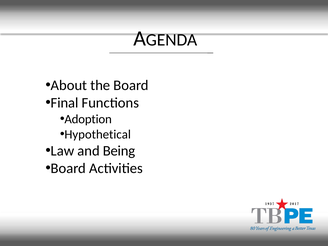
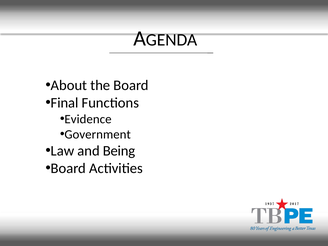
Adoption: Adoption -> Evidence
Hypothetical: Hypothetical -> Government
